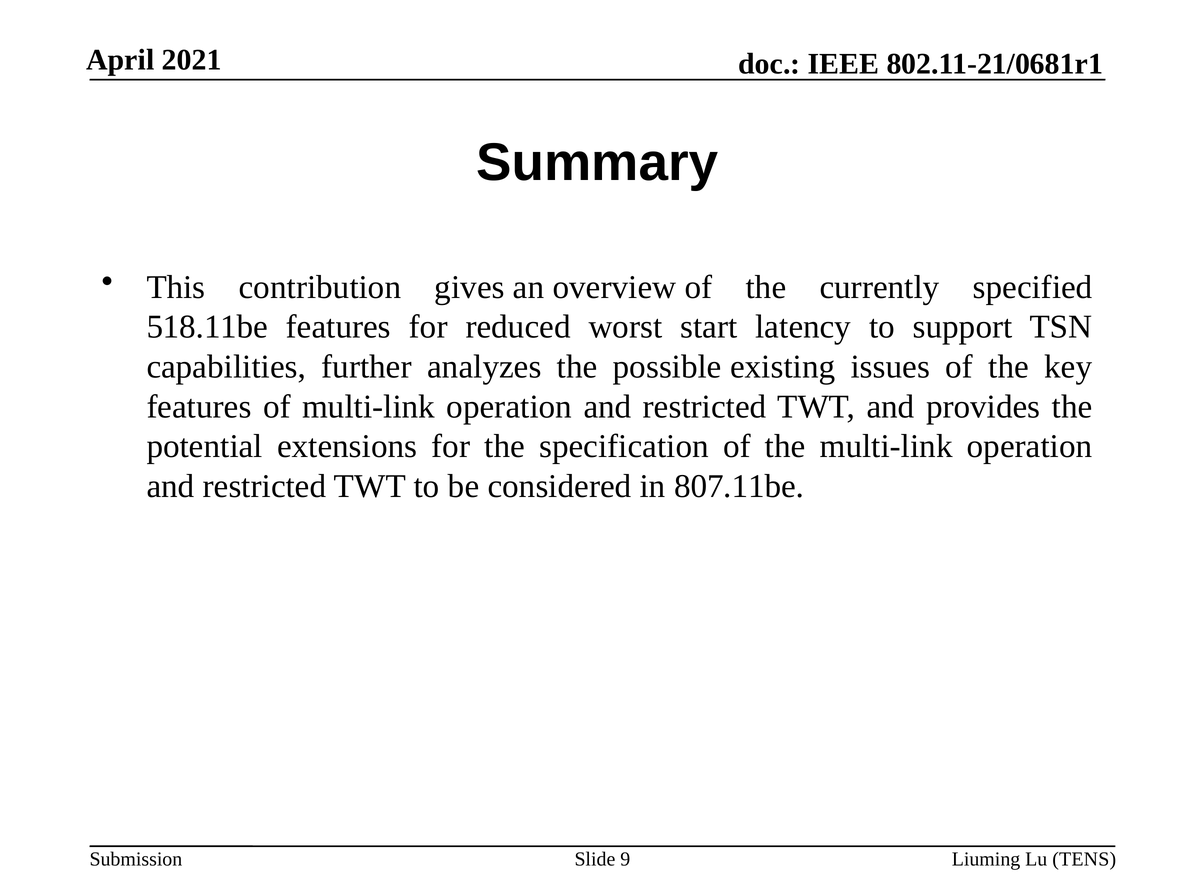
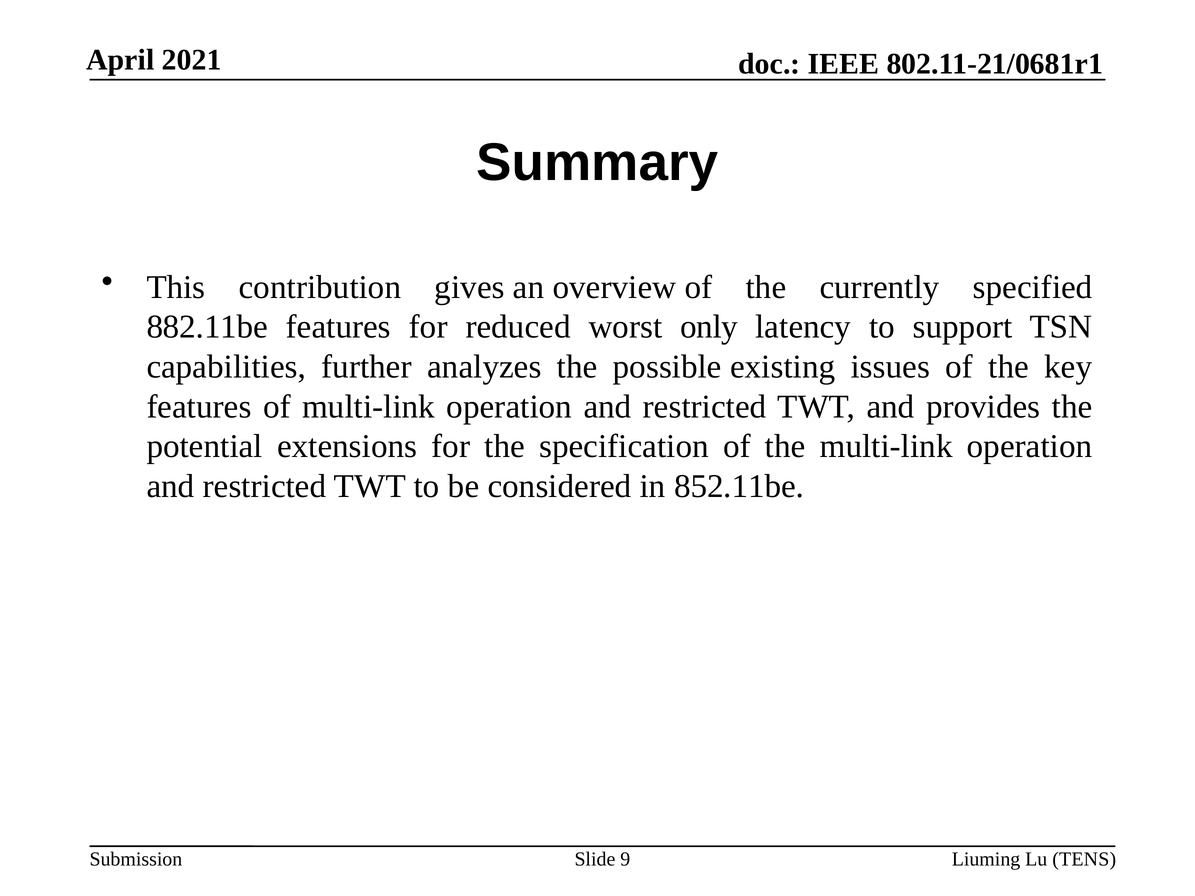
518.11be: 518.11be -> 882.11be
start: start -> only
807.11be: 807.11be -> 852.11be
